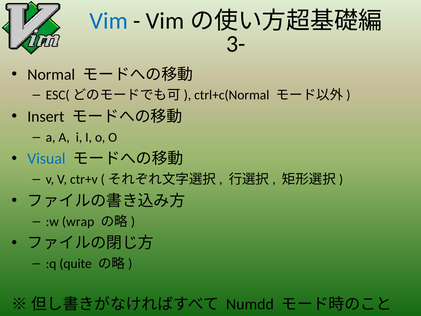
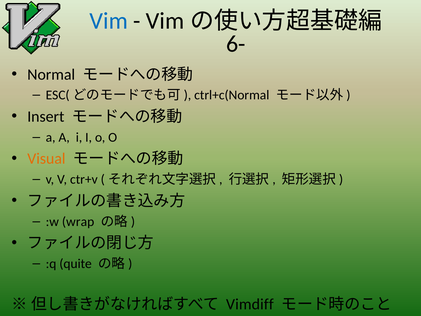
3-: 3- -> 6-
Visual colour: blue -> orange
Numdd: Numdd -> Vimdiff
